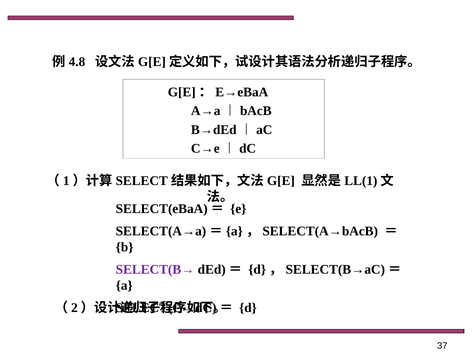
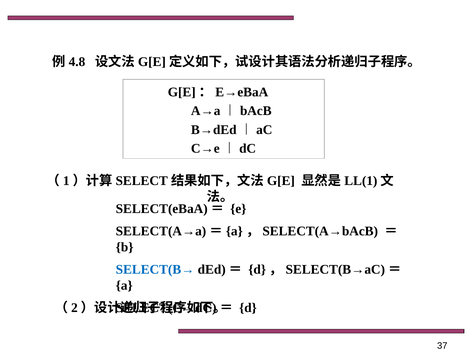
SELECT(B→ colour: purple -> blue
